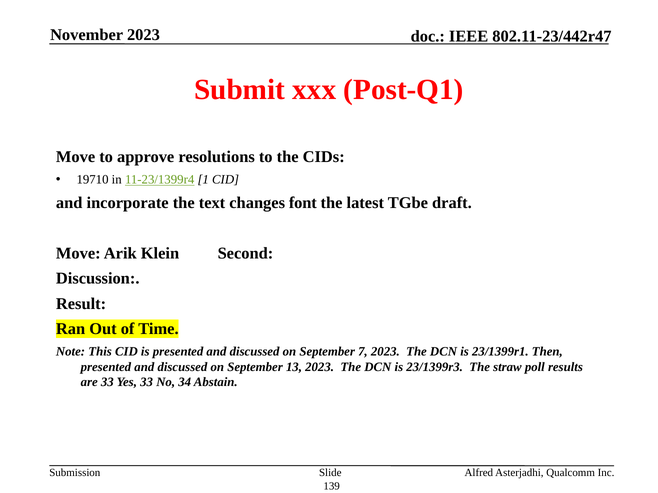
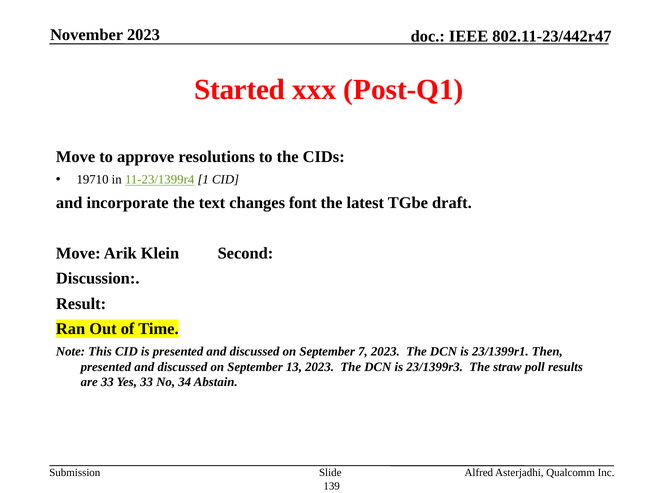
Submit: Submit -> Started
